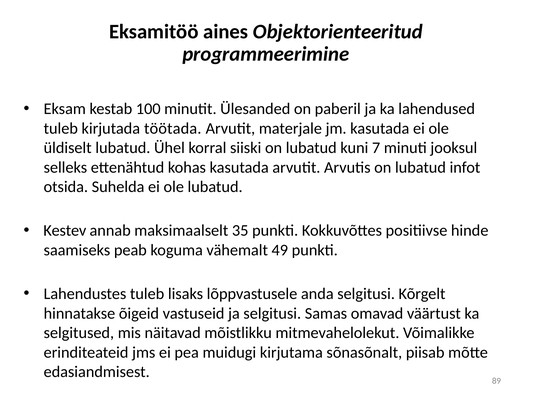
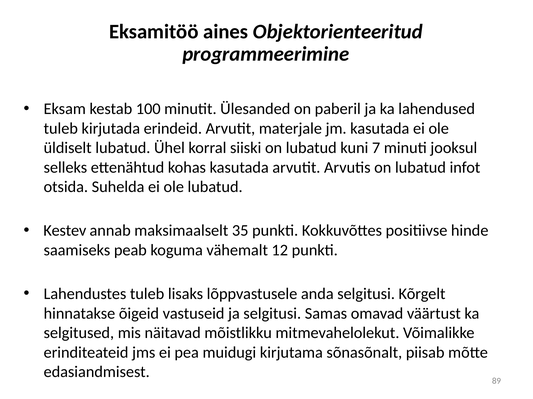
töötada: töötada -> erindeid
49: 49 -> 12
